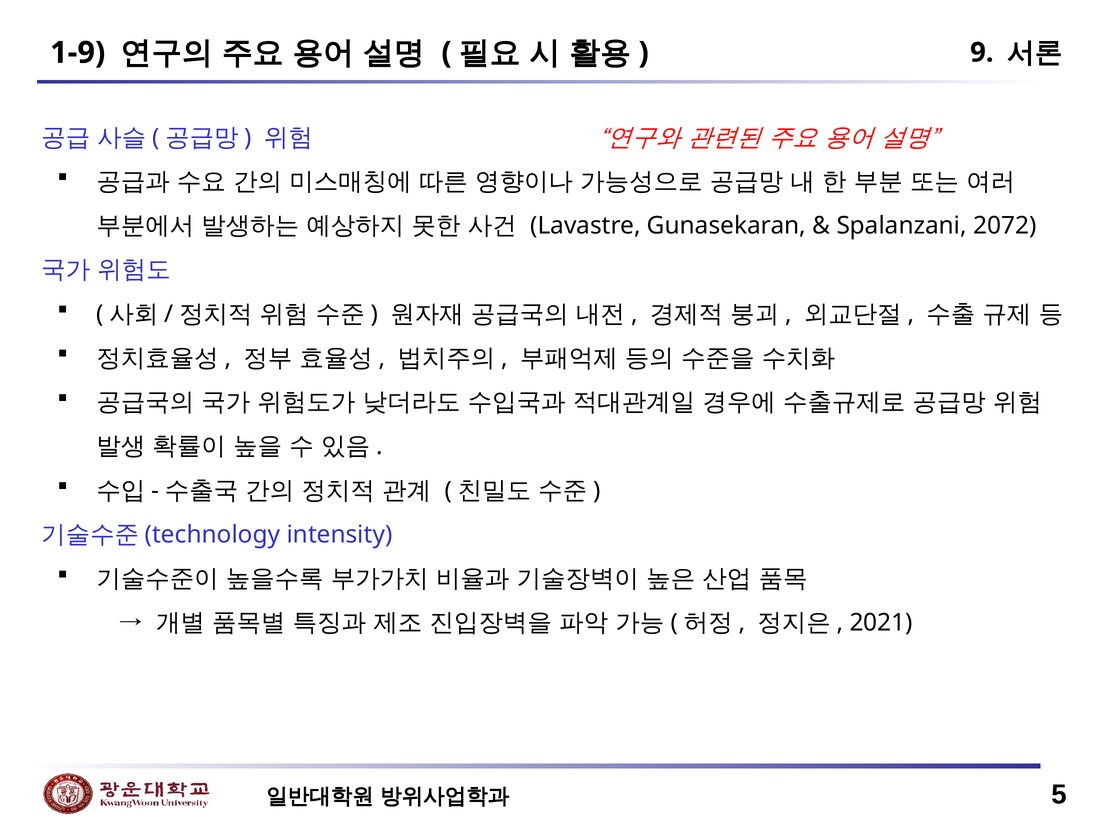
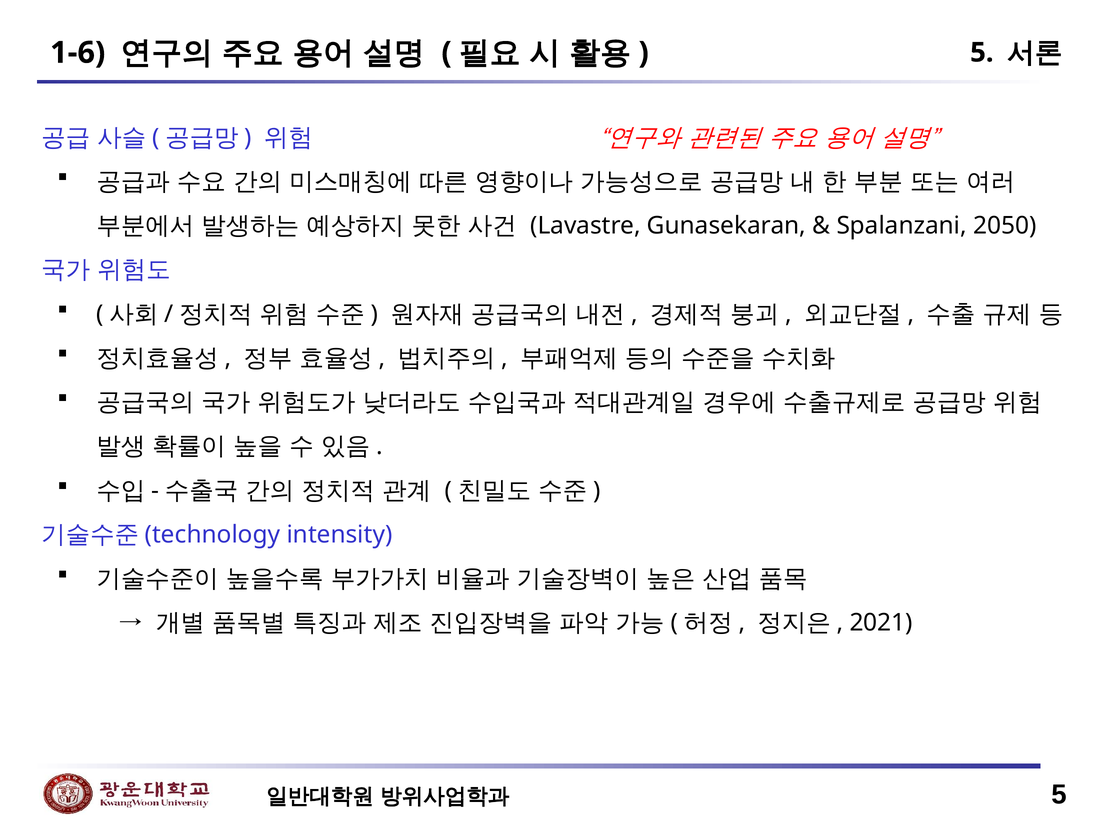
1-9: 1-9 -> 1-6
9 at (982, 52): 9 -> 5
2072: 2072 -> 2050
